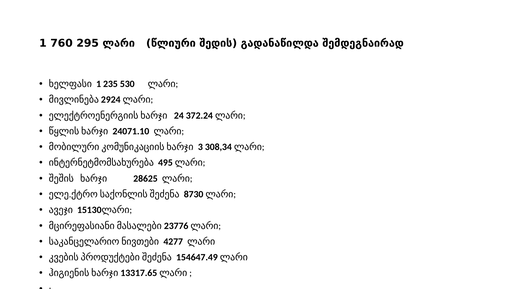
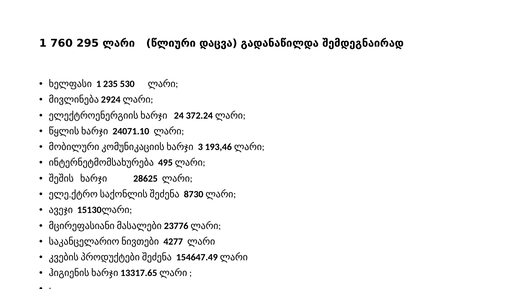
შედის: შედის -> დაცვა
308,34: 308,34 -> 193,46
